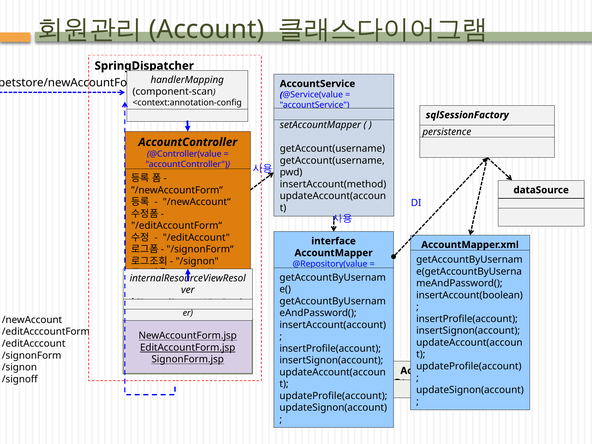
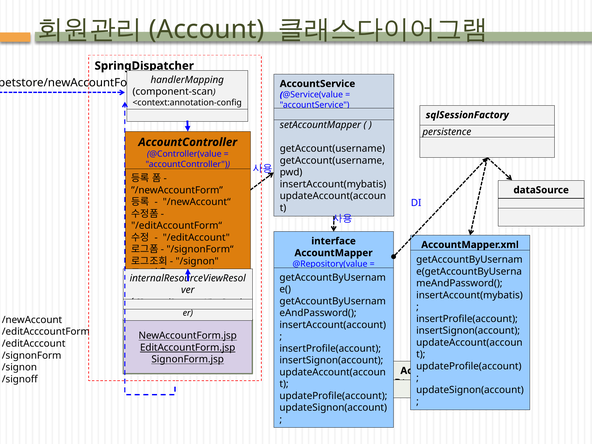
insertAccount(method at (333, 184): insertAccount(method -> insertAccount(mybatis
insertAccount(boolean at (470, 295): insertAccount(boolean -> insertAccount(mybatis
